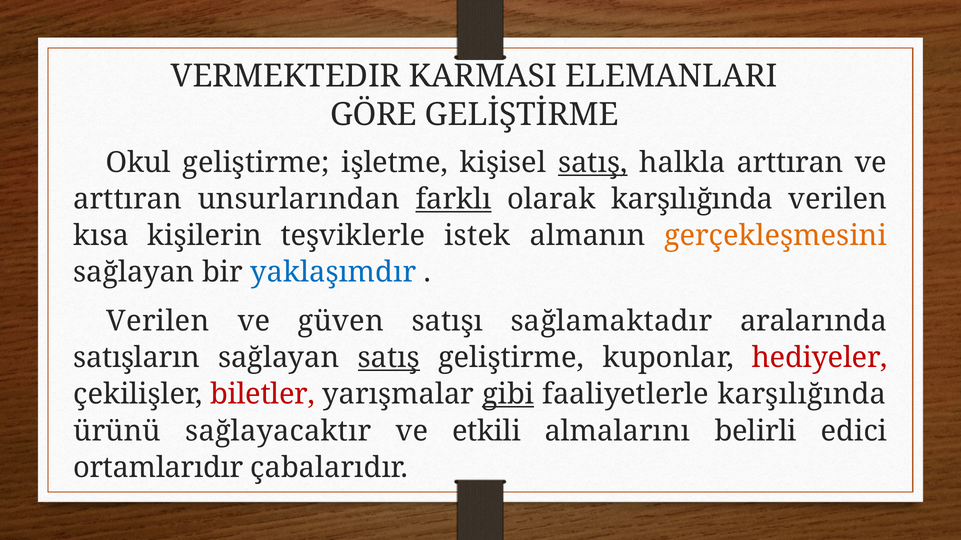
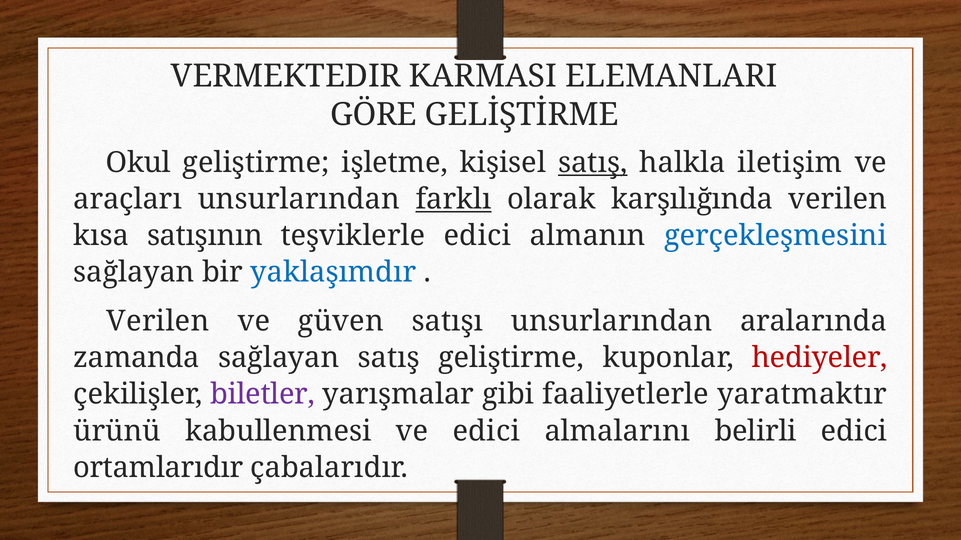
halkla arttıran: arttıran -> iletişim
arttıran at (128, 199): arttıran -> araçları
kişilerin: kişilerin -> satışının
teşviklerle istek: istek -> edici
gerçekleşmesini colour: orange -> blue
satışı sağlamaktadır: sağlamaktadır -> unsurlarından
satışların: satışların -> zamanda
satış at (389, 358) underline: present -> none
biletler colour: red -> purple
gibi underline: present -> none
faaliyetlerle karşılığında: karşılığında -> yaratmaktır
sağlayacaktır: sağlayacaktır -> kabullenmesi
ve etkili: etkili -> edici
